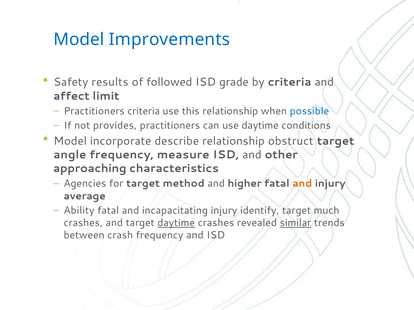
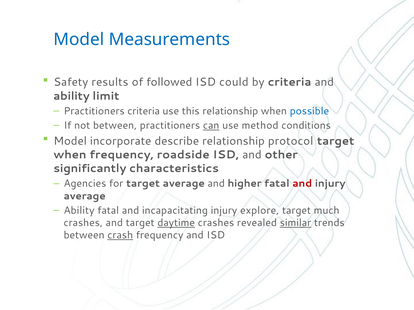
Improvements: Improvements -> Measurements
grade: grade -> could
affect at (72, 96): affect -> ability
not provides: provides -> between
can underline: none -> present
use daytime: daytime -> method
obstruct: obstruct -> protocol
angle at (70, 155): angle -> when
measure: measure -> roadside
approaching: approaching -> significantly
target method: method -> average
and at (302, 184) colour: orange -> red
identify: identify -> explore
crash underline: none -> present
